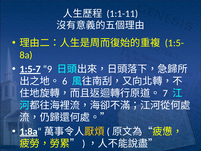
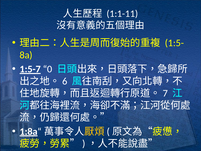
9: 9 -> 0
